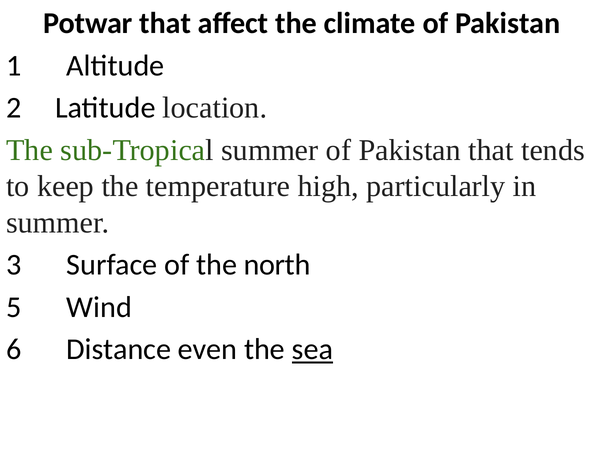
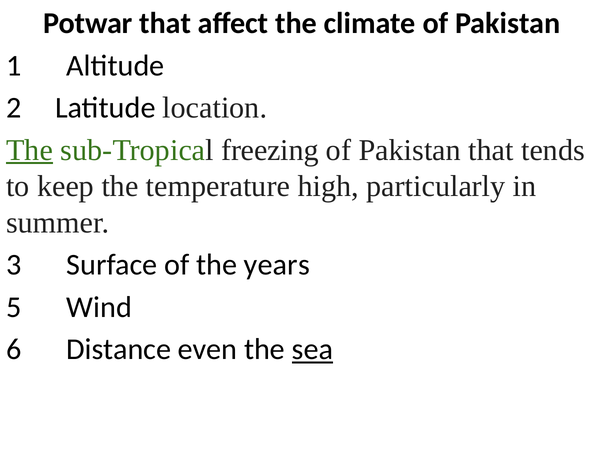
The at (29, 150) underline: none -> present
sub-Tropical summer: summer -> freezing
north: north -> years
